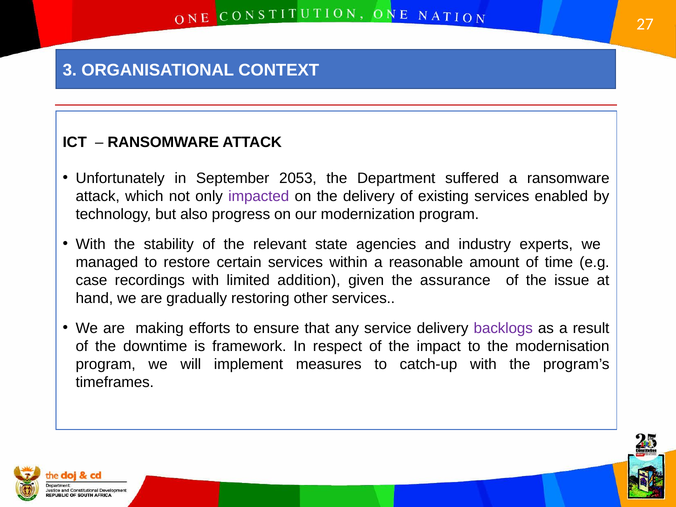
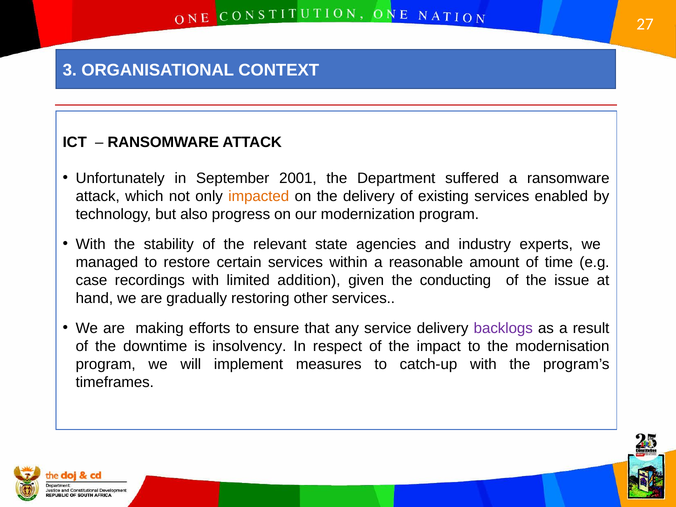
2053: 2053 -> 2001
impacted colour: purple -> orange
assurance: assurance -> conducting
framework: framework -> insolvency
